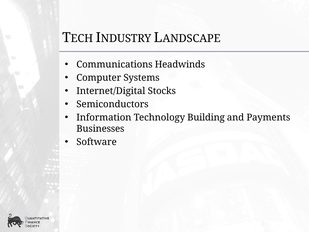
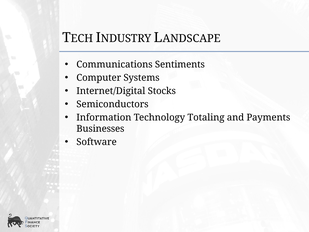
Headwinds: Headwinds -> Sentiments
Building: Building -> Totaling
